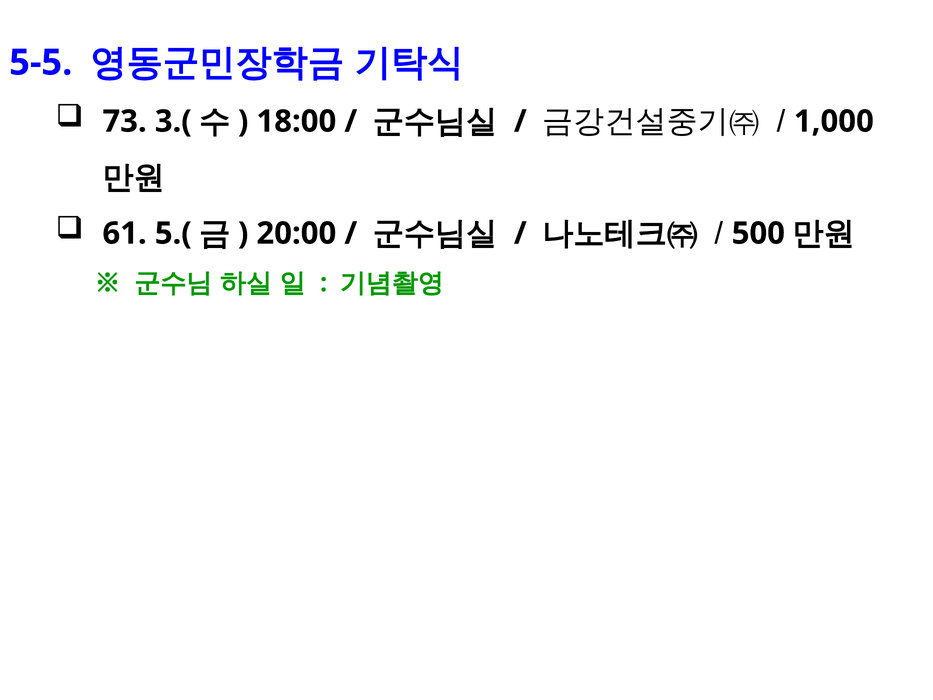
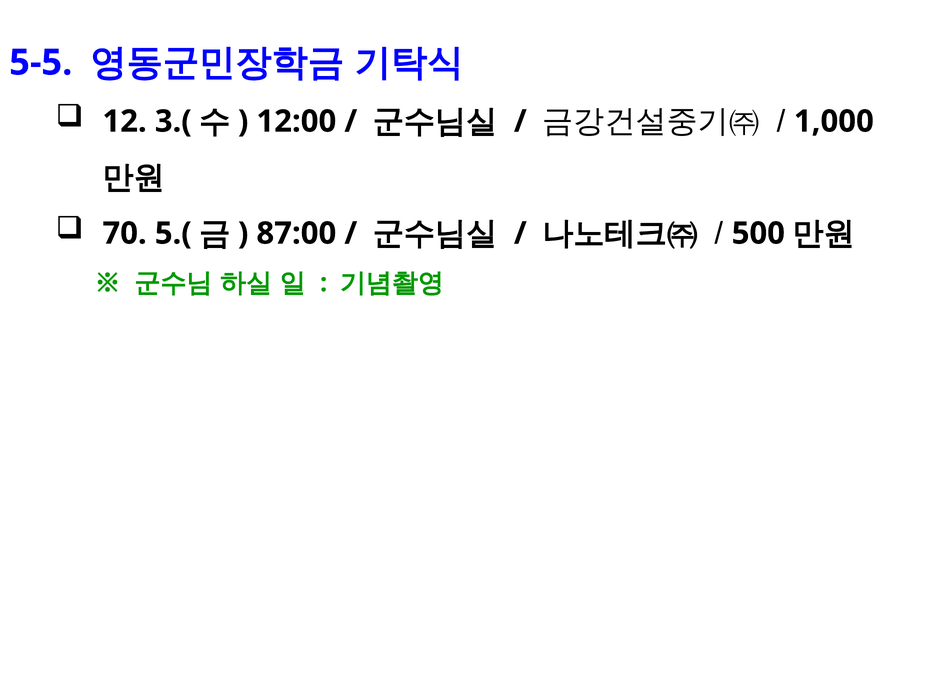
73: 73 -> 12
18:00: 18:00 -> 12:00
61: 61 -> 70
20:00: 20:00 -> 87:00
